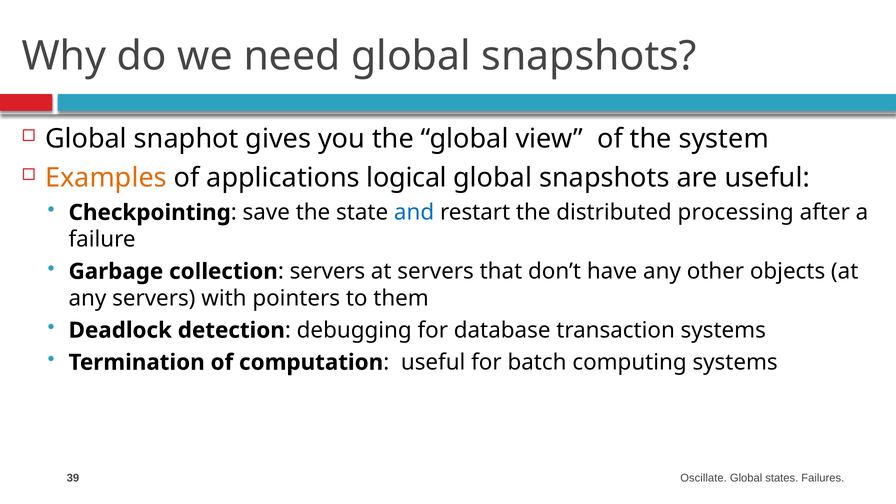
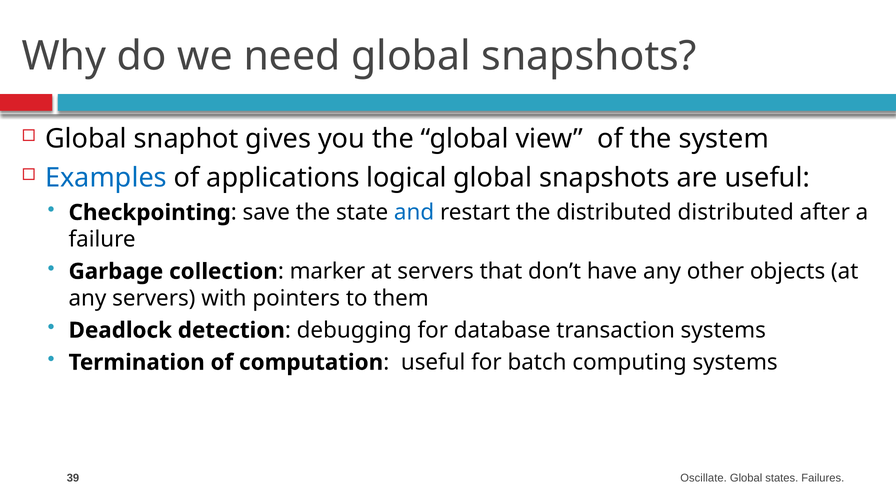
Examples colour: orange -> blue
distributed processing: processing -> distributed
servers at (327, 271): servers -> marker
